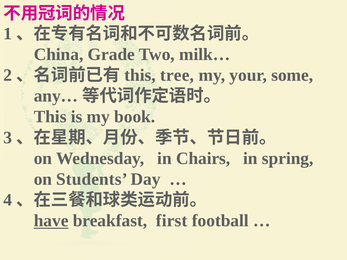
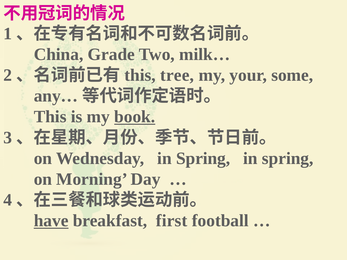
book underline: none -> present
Wednesday in Chairs: Chairs -> Spring
Students: Students -> Morning
